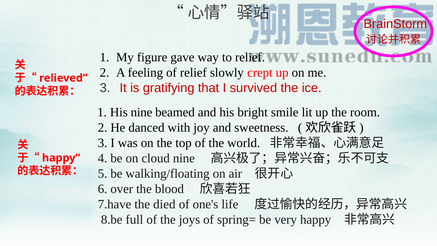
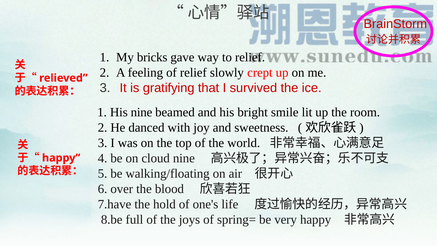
figure: figure -> bricks
died: died -> hold
